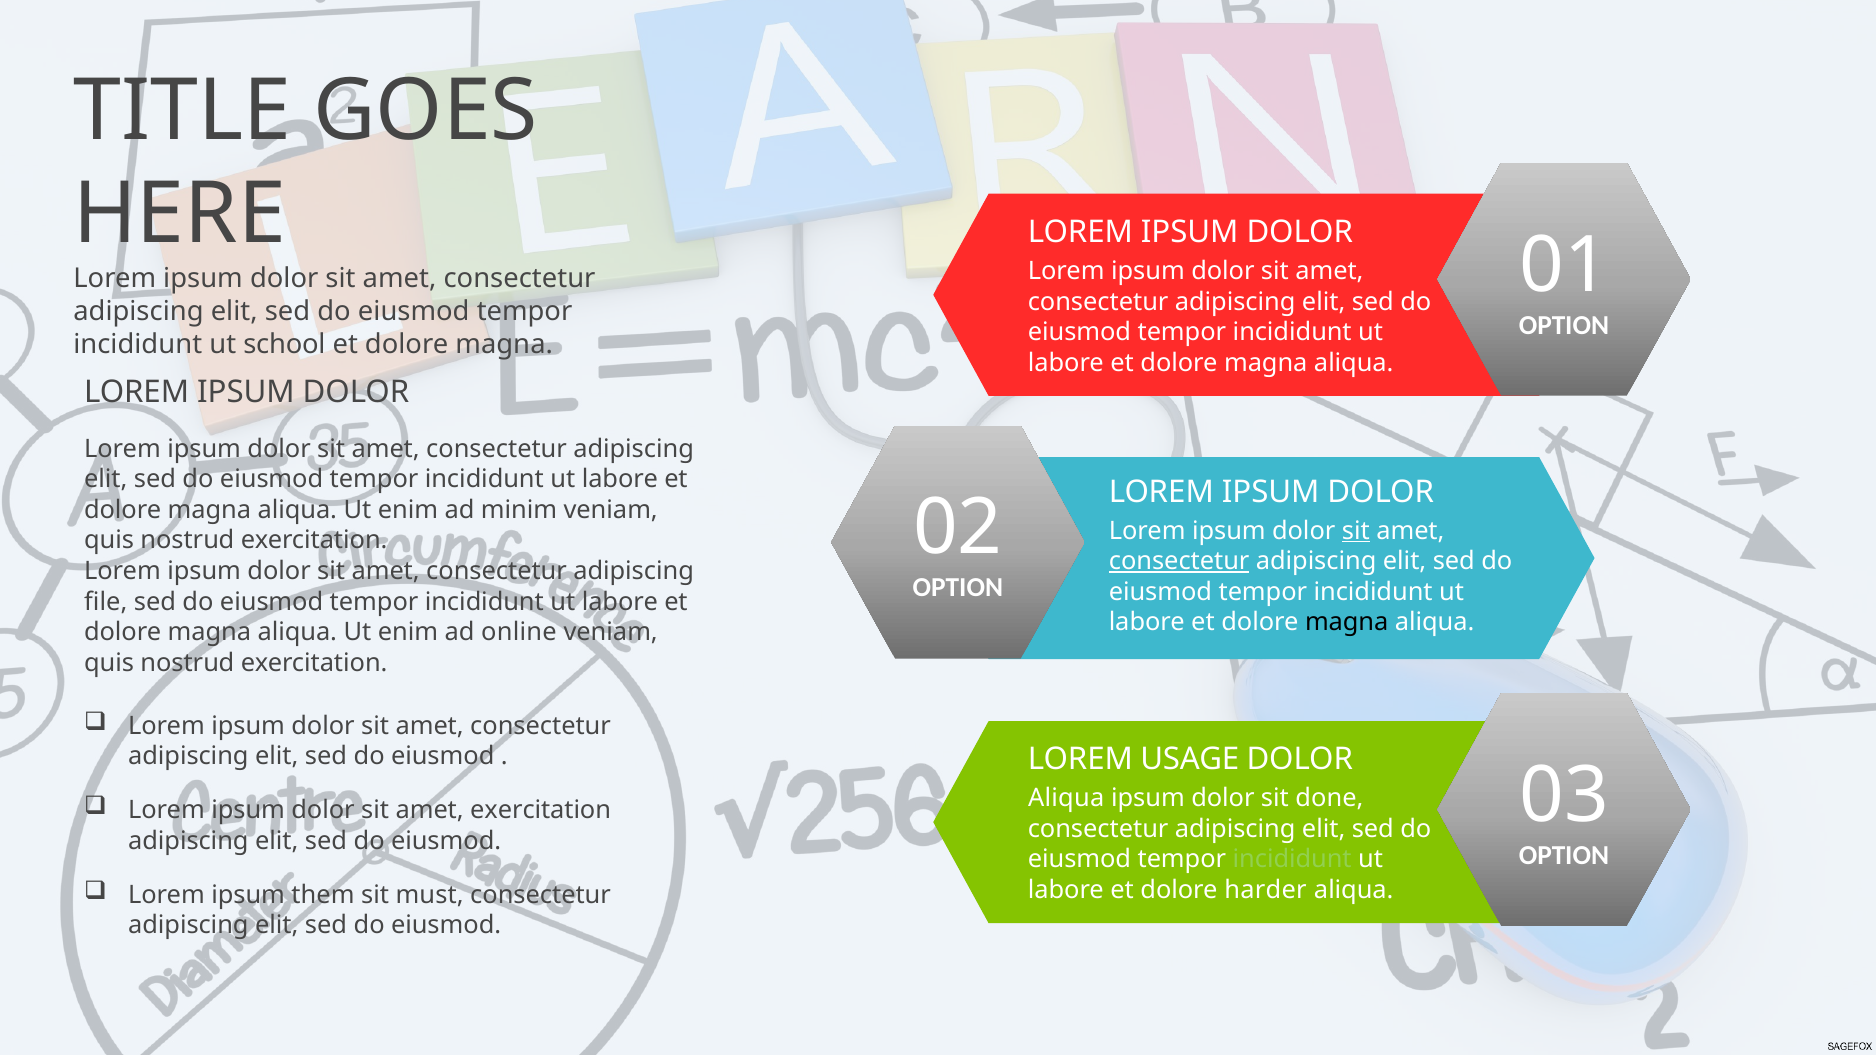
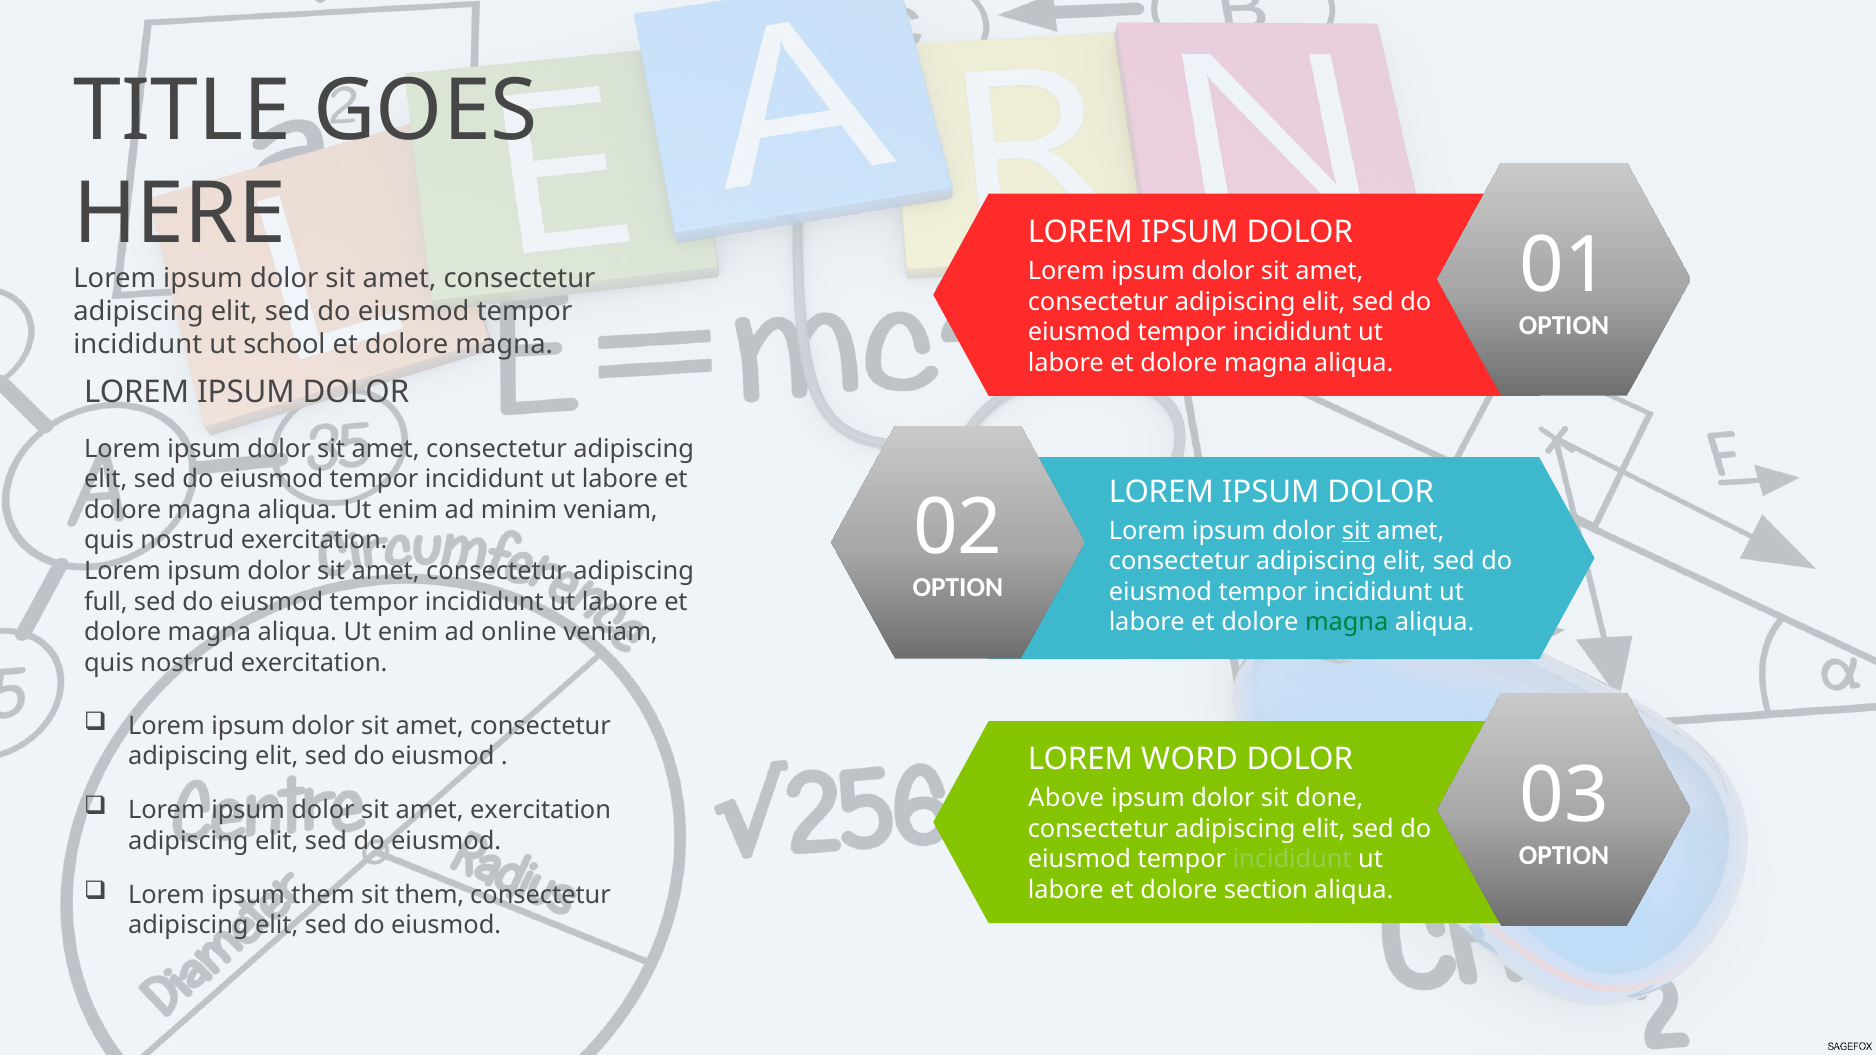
consectetur at (1179, 561) underline: present -> none
file: file -> full
magna at (1347, 622) colour: black -> green
USAGE: USAGE -> WORD
Aliqua at (1066, 799): Aliqua -> Above
sit must: must -> them
harder: harder -> section
